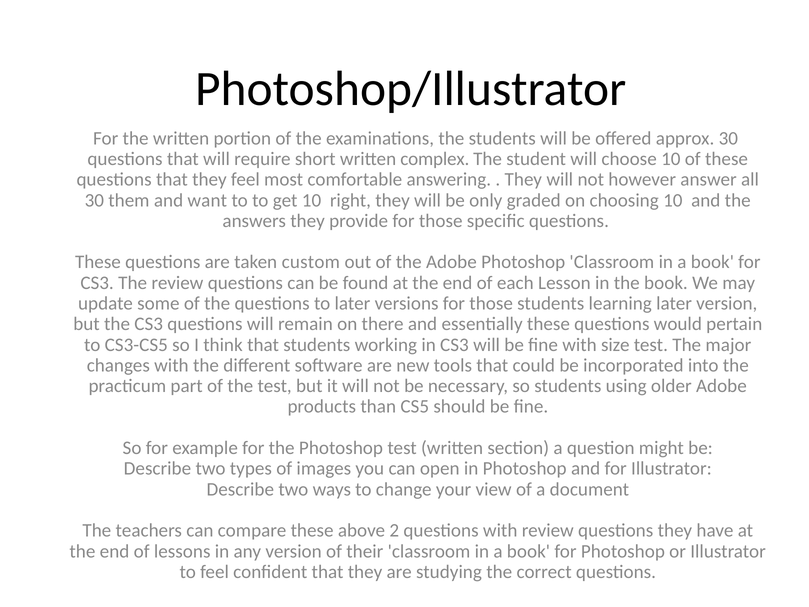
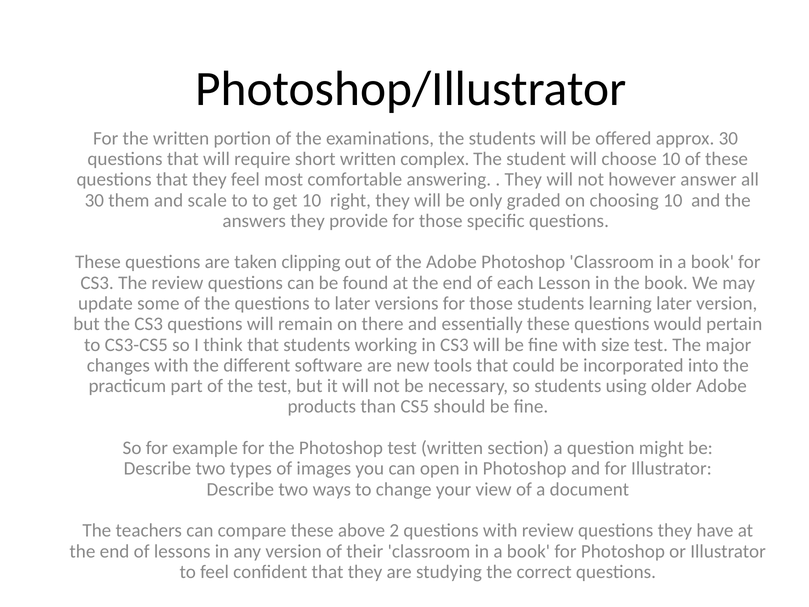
want: want -> scale
custom: custom -> clipping
